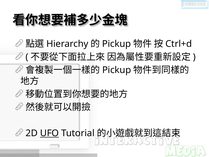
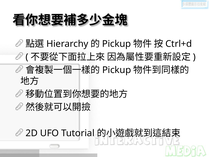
UFO underline: present -> none
